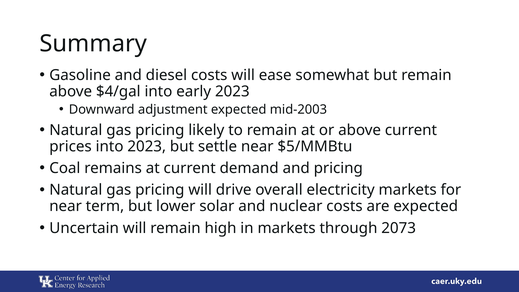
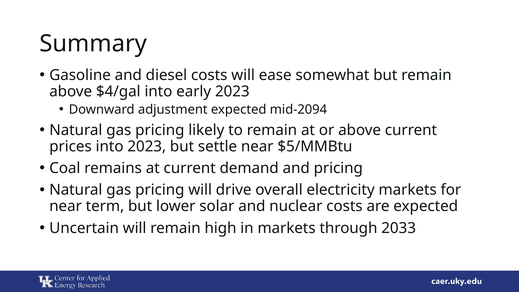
mid-2003: mid-2003 -> mid-2094
2073: 2073 -> 2033
